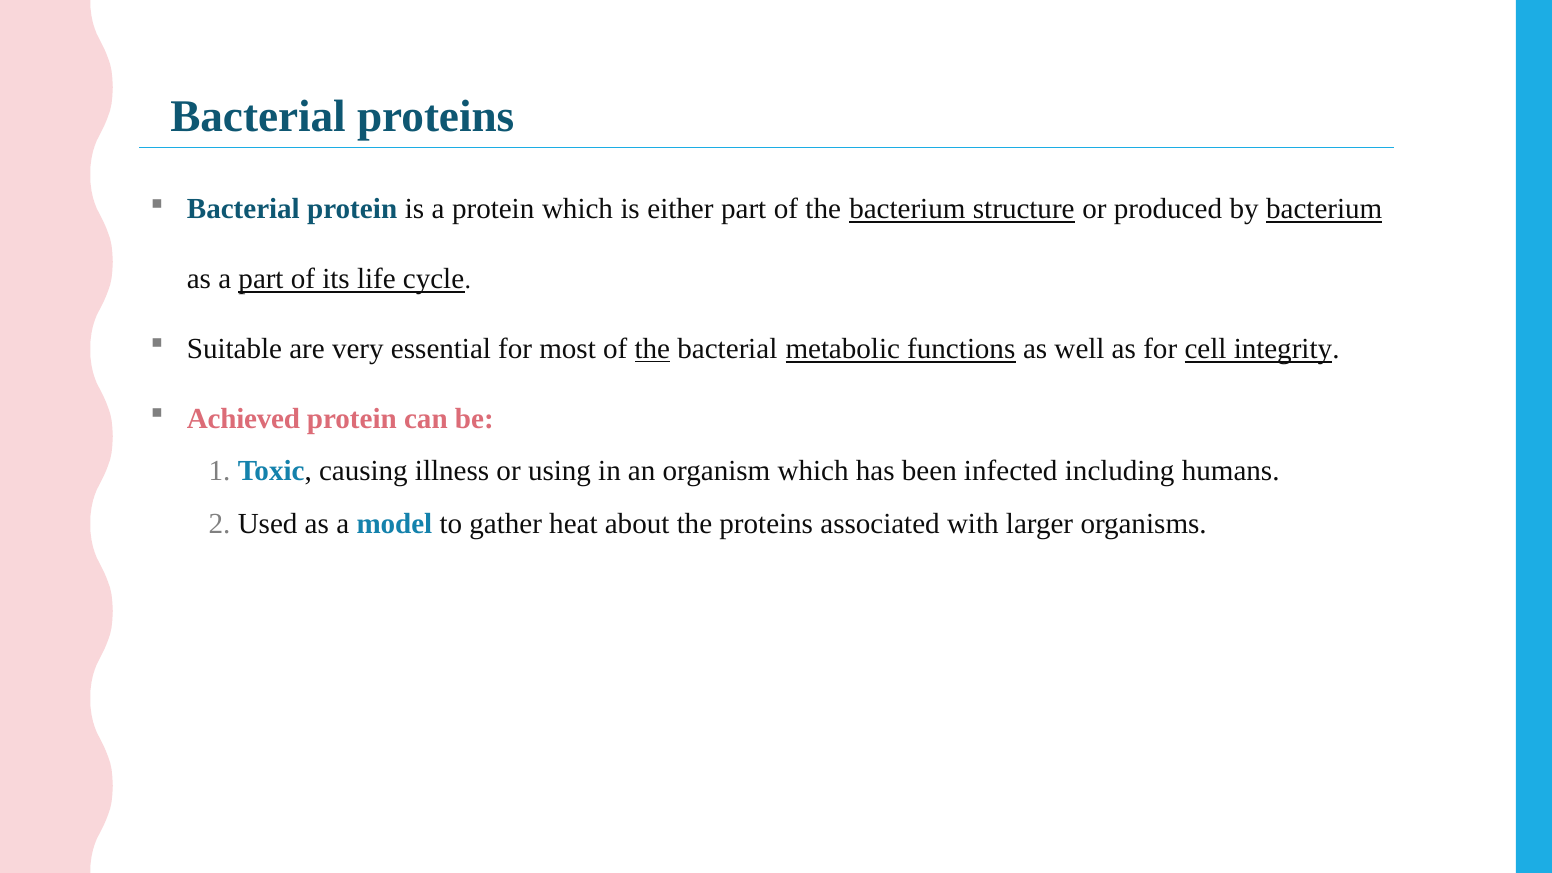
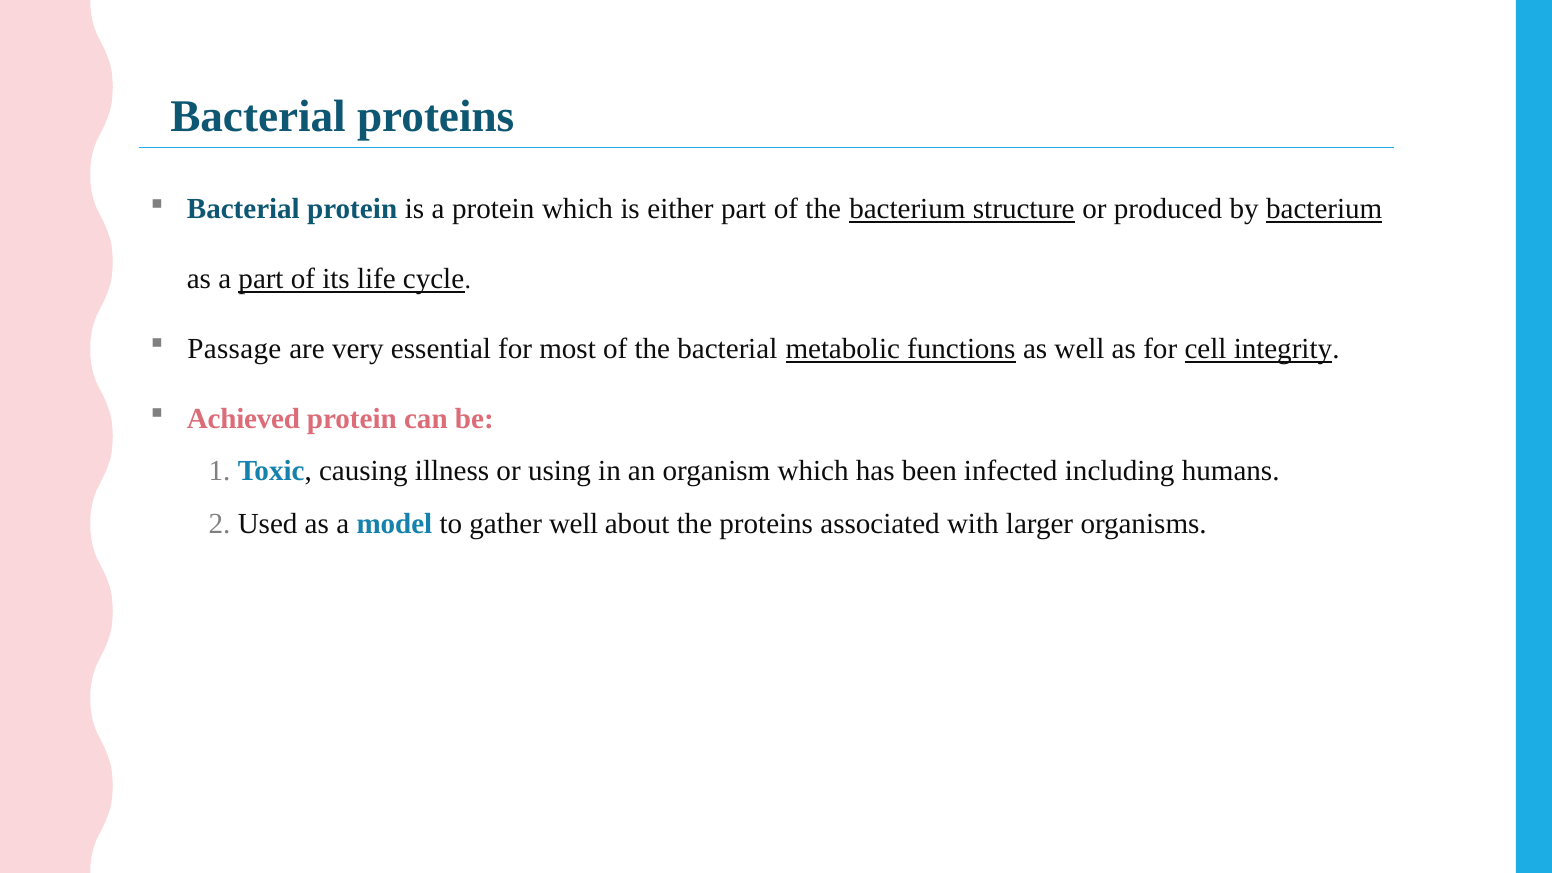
Suitable: Suitable -> Passage
the at (652, 349) underline: present -> none
gather heat: heat -> well
